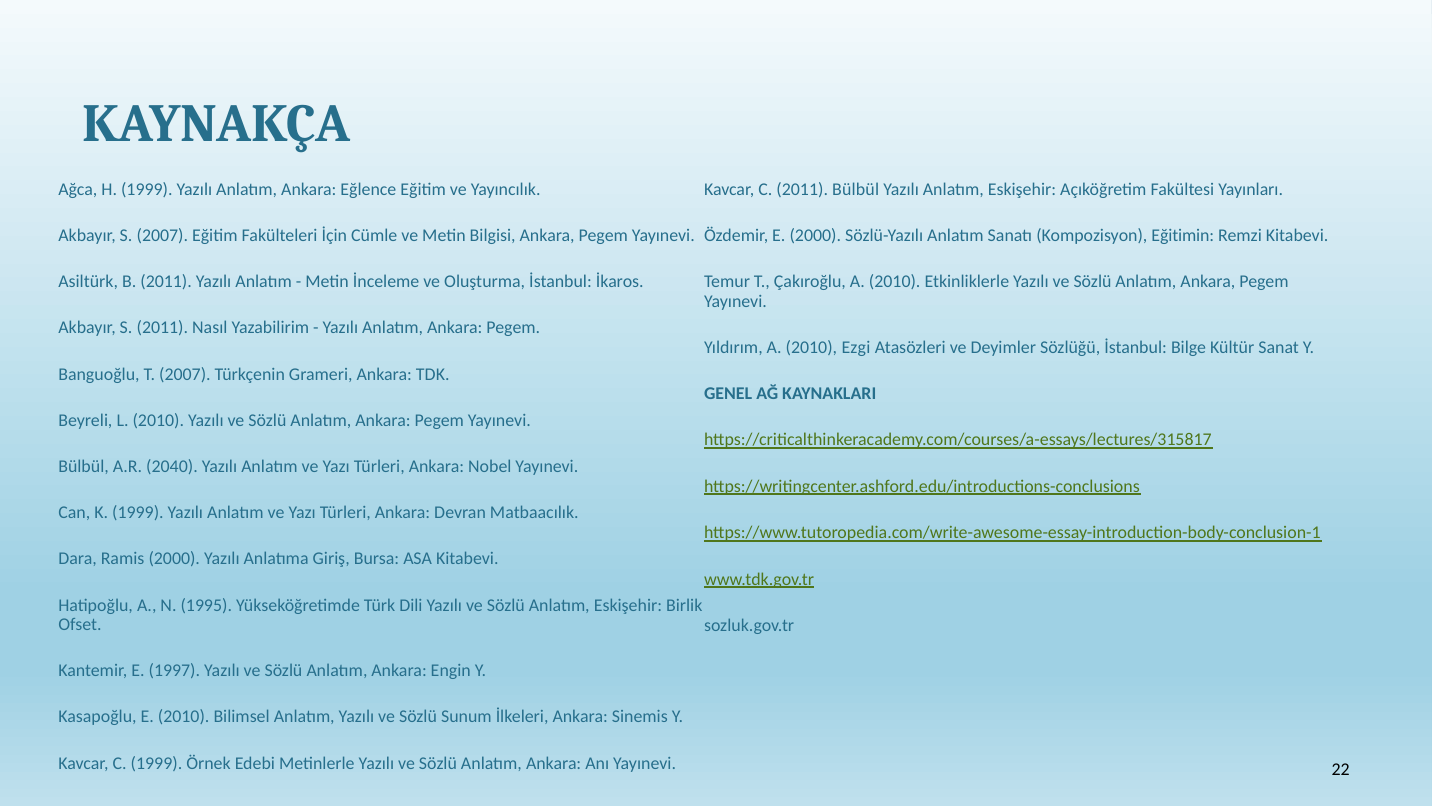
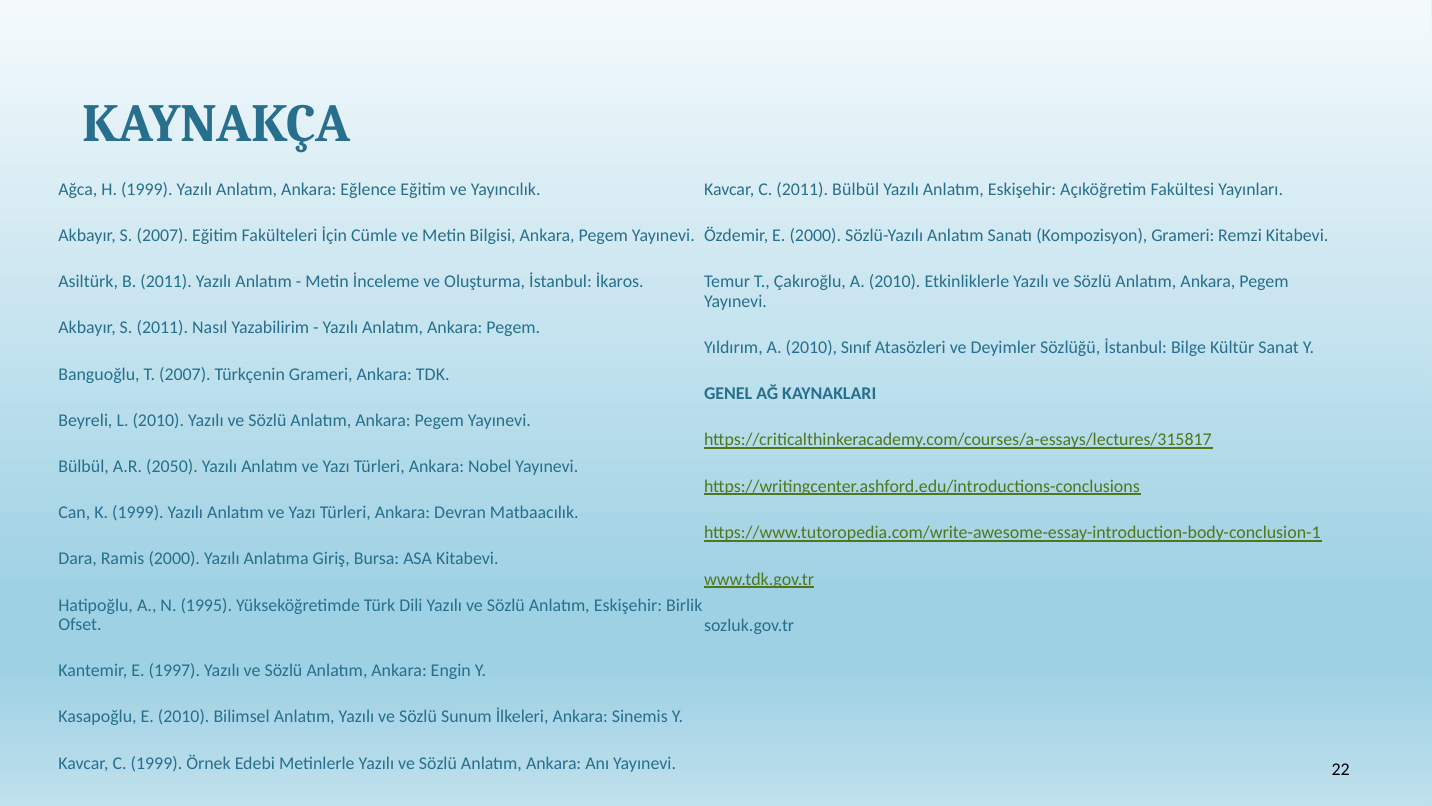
Kompozisyon Eğitimin: Eğitimin -> Grameri
Ezgi: Ezgi -> Sınıf
2040: 2040 -> 2050
